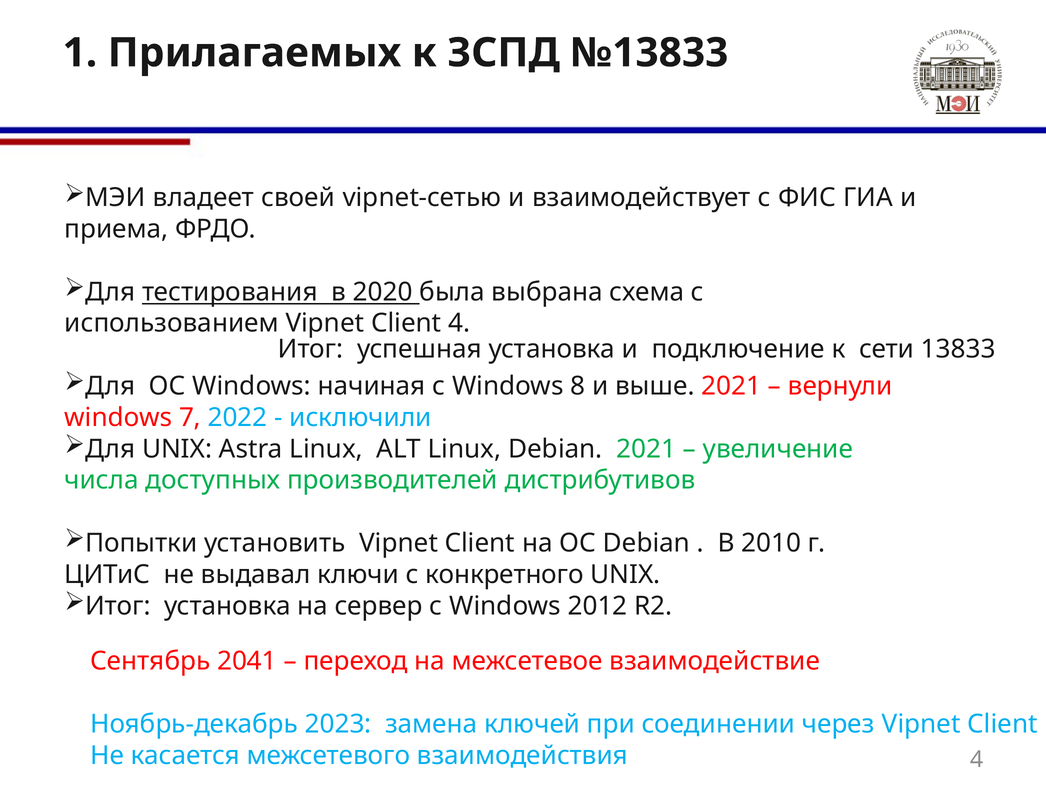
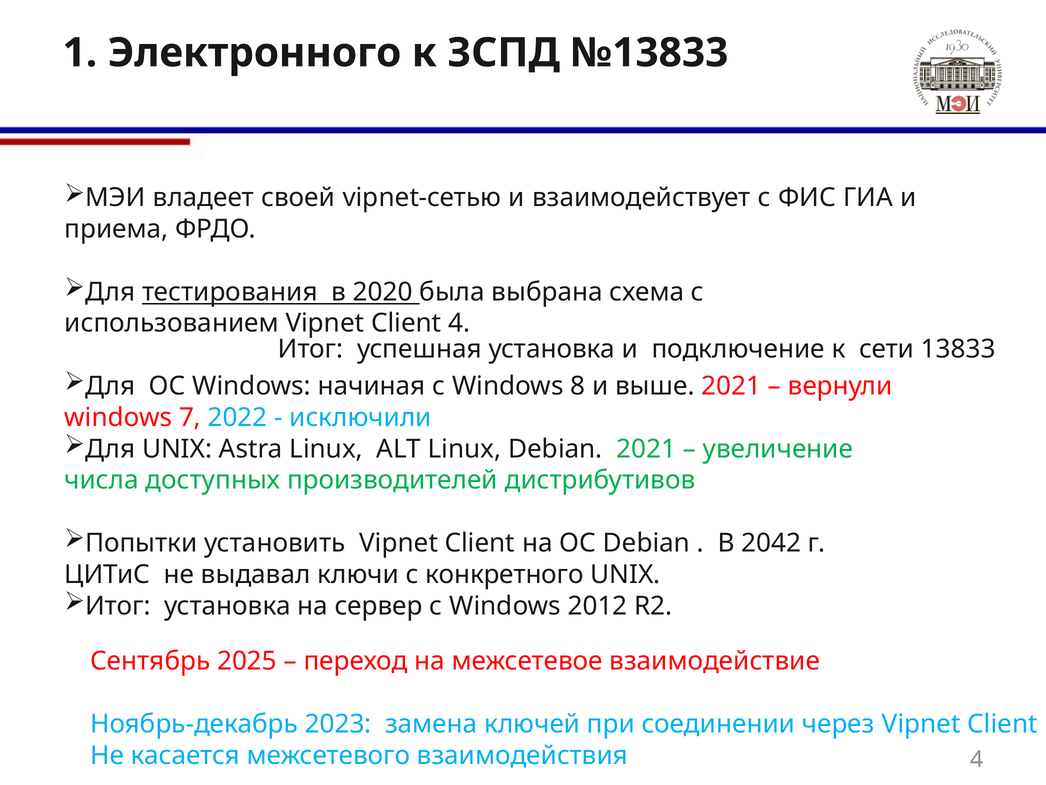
Прилагаемых: Прилагаемых -> Электронного
2010: 2010 -> 2042
2041: 2041 -> 2025
